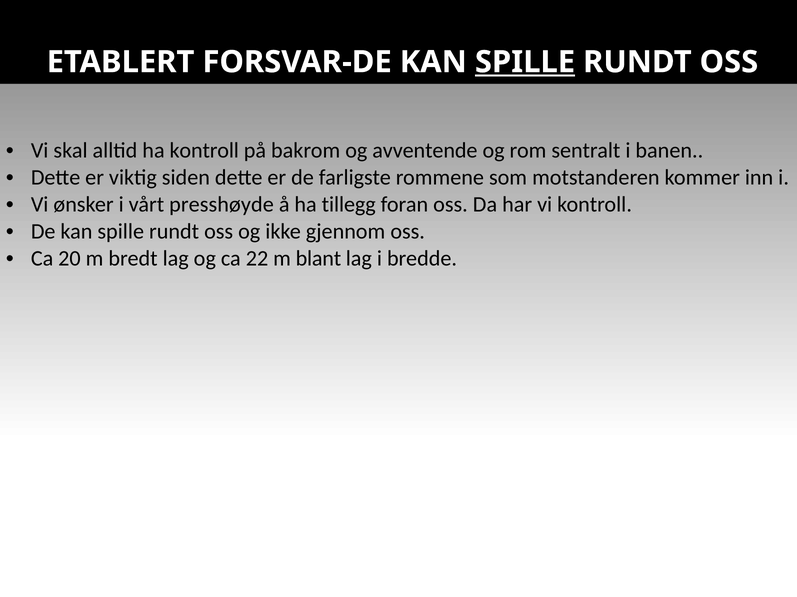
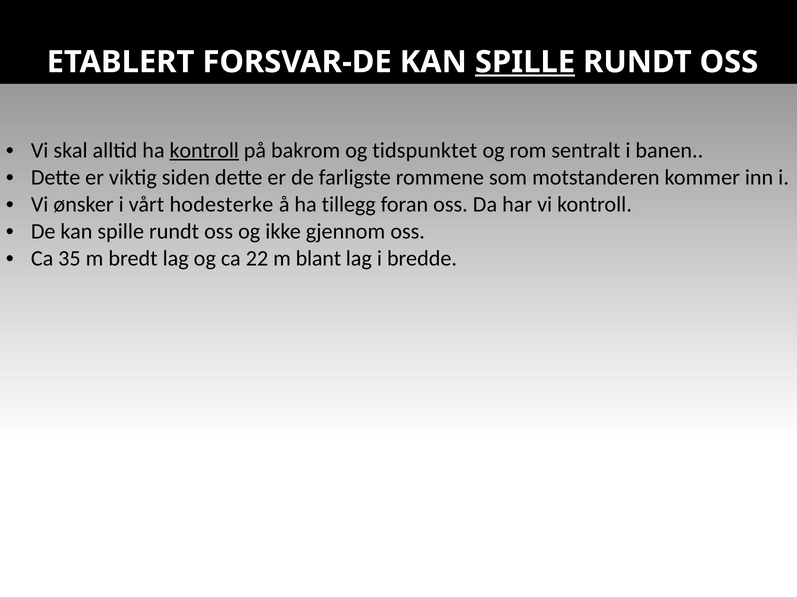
kontroll at (204, 150) underline: none -> present
avventende: avventende -> tidspunktet
presshøyde: presshøyde -> hodesterke
20: 20 -> 35
